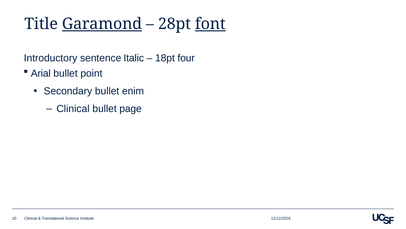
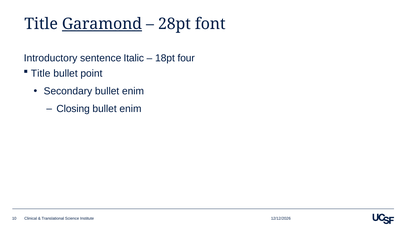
font underline: present -> none
Arial at (41, 73): Arial -> Title
Clinical at (73, 109): Clinical -> Closing
page at (131, 109): page -> enim
